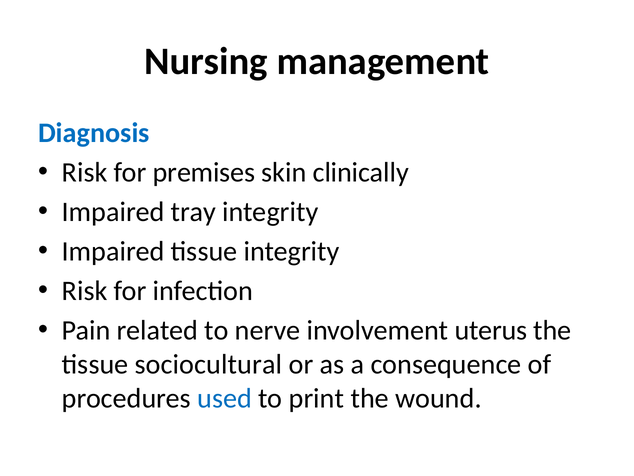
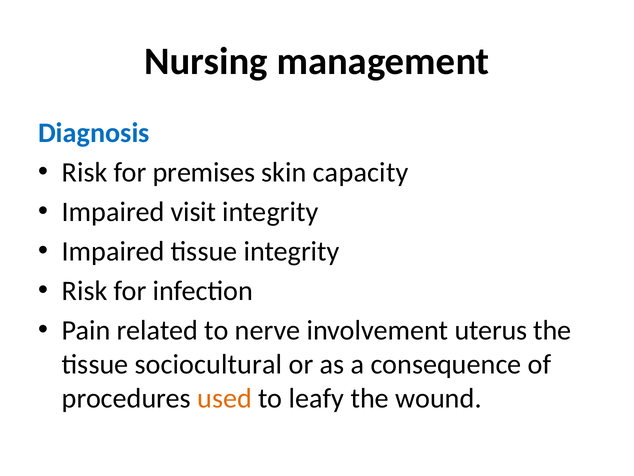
clinically: clinically -> capacity
tray: tray -> visit
used colour: blue -> orange
print: print -> leafy
